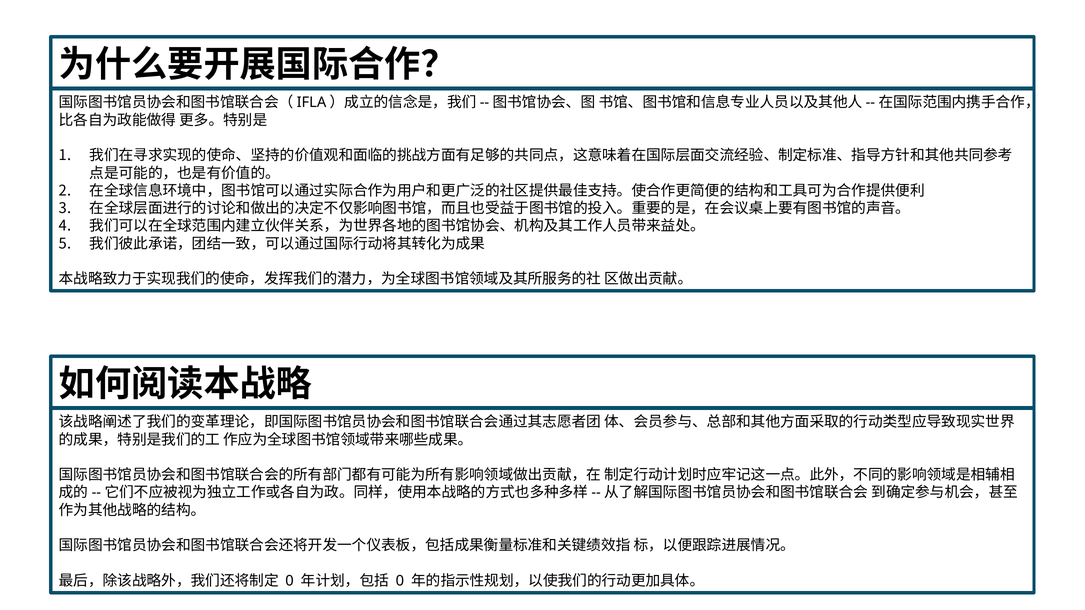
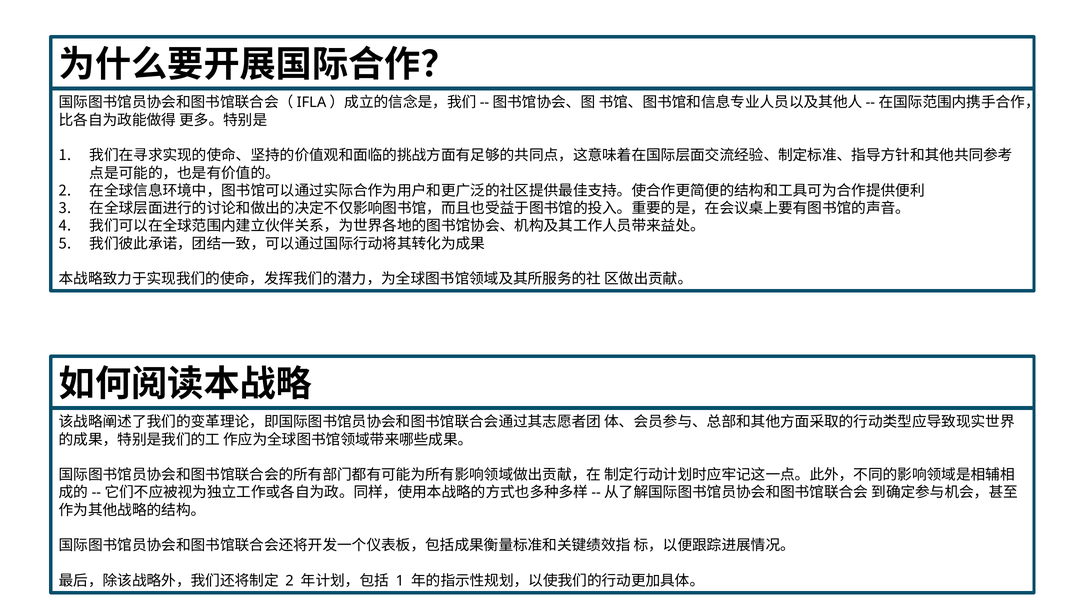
0 at (290, 581): 0 -> 2
0 at (400, 581): 0 -> 1
